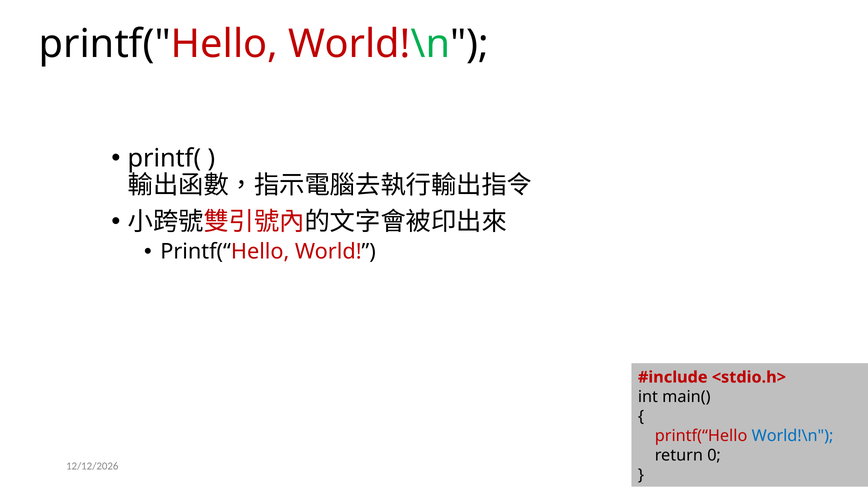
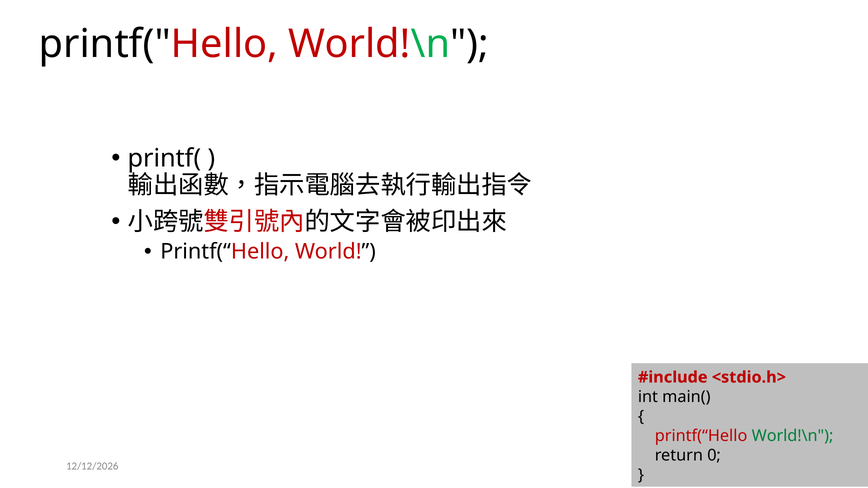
World!\n at (793, 436) colour: blue -> green
